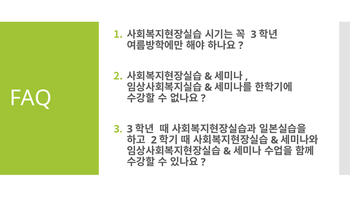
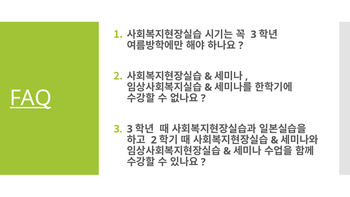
FAQ underline: none -> present
